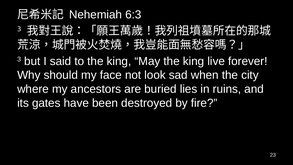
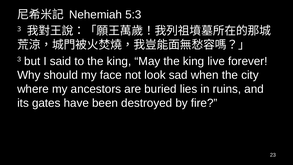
6:3: 6:3 -> 5:3
